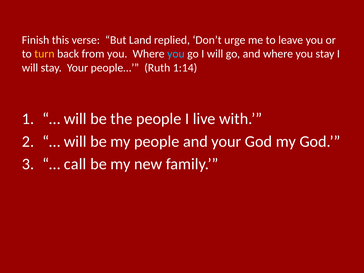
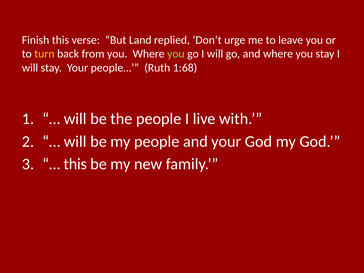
you at (176, 54) colour: light blue -> light green
1:14: 1:14 -> 1:68
call at (75, 164): call -> this
